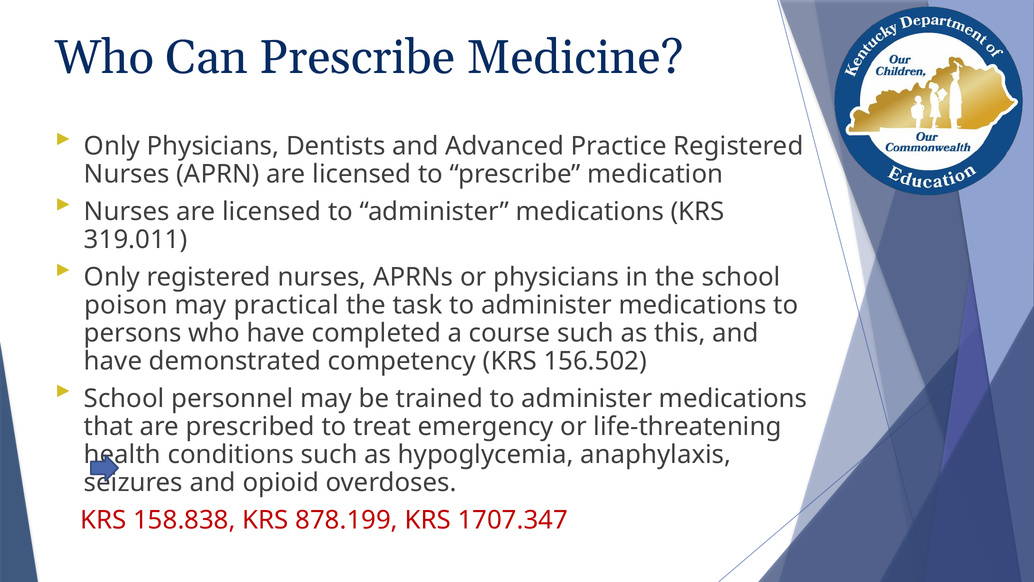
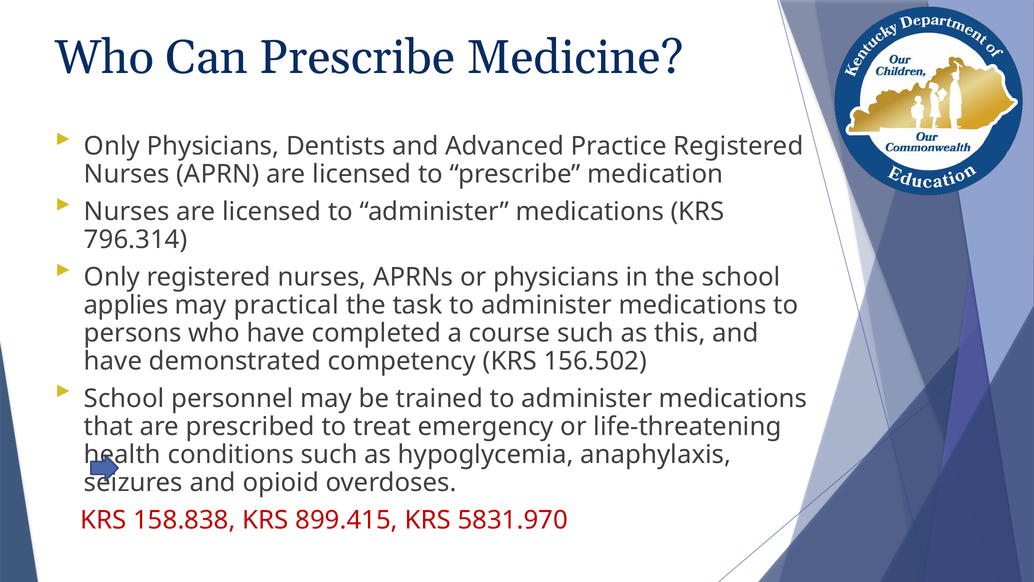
319.011: 319.011 -> 796.314
poison: poison -> applies
878.199: 878.199 -> 899.415
1707.347: 1707.347 -> 5831.970
